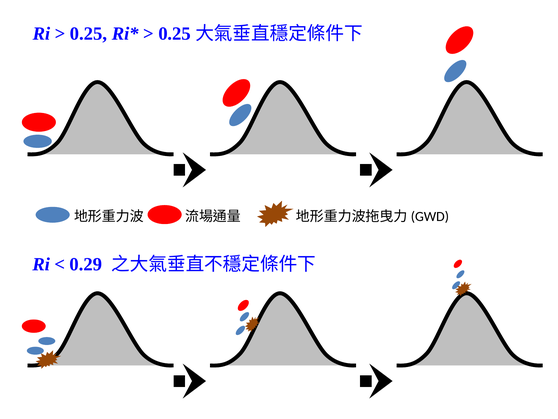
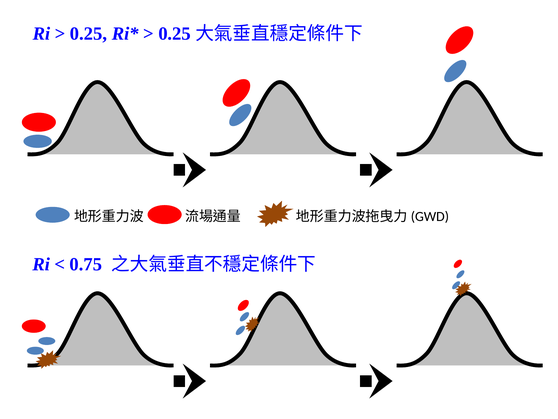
0.29: 0.29 -> 0.75
